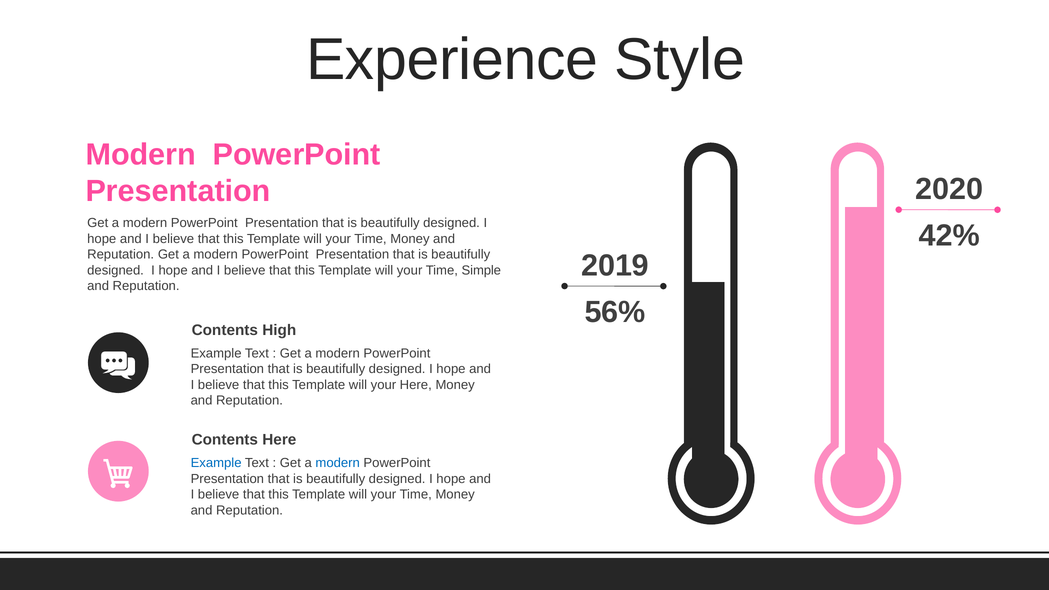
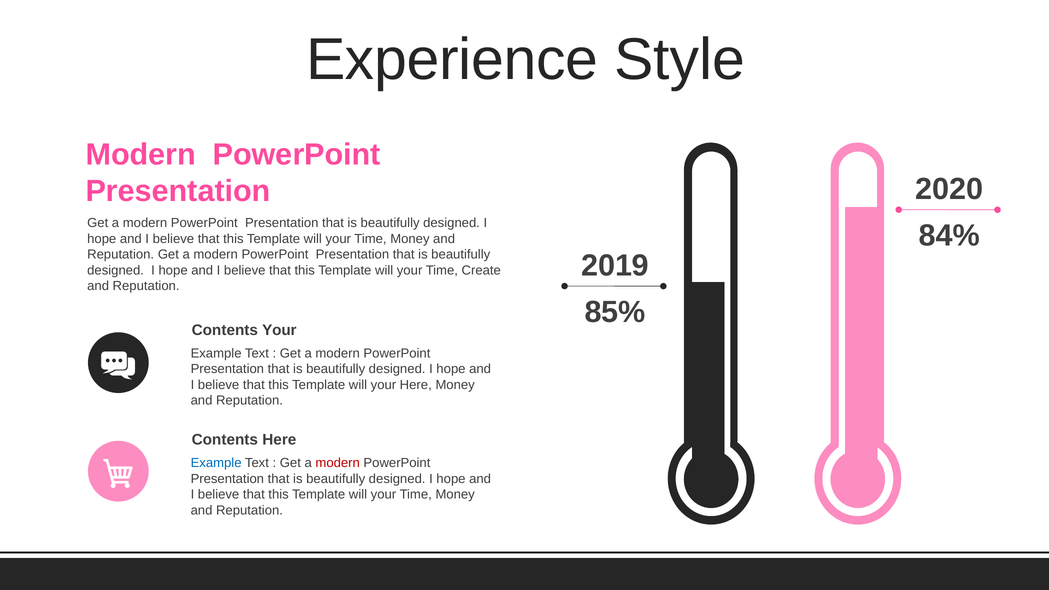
42%: 42% -> 84%
Simple: Simple -> Create
56%: 56% -> 85%
Contents High: High -> Your
modern at (338, 463) colour: blue -> red
